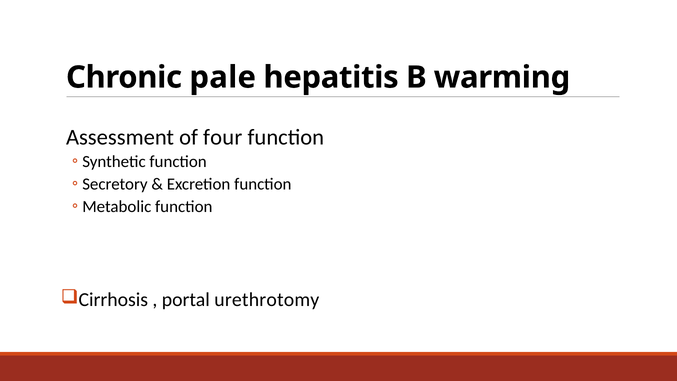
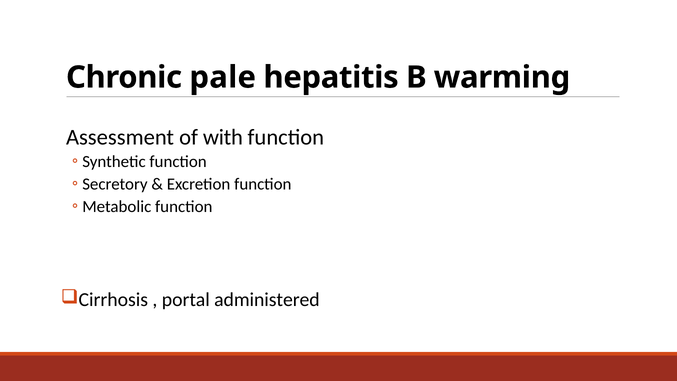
four: four -> with
urethrotomy: urethrotomy -> administered
